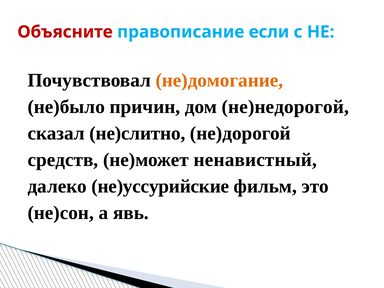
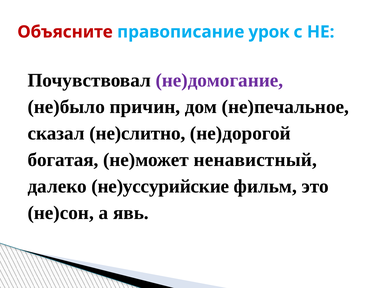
если: если -> урок
не)домогание colour: orange -> purple
не)недорогой: не)недорогой -> не)печальное
средств: средств -> богатая
